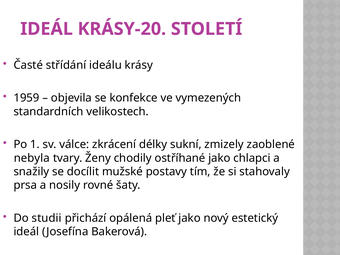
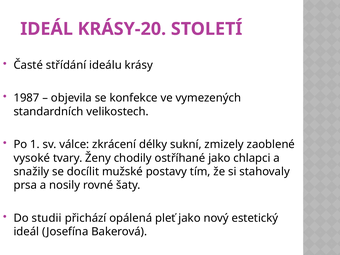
1959: 1959 -> 1987
nebyla: nebyla -> vysoké
